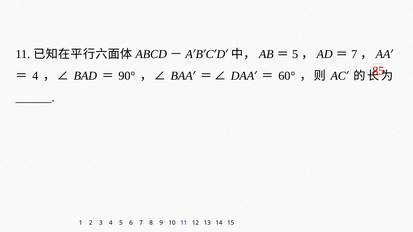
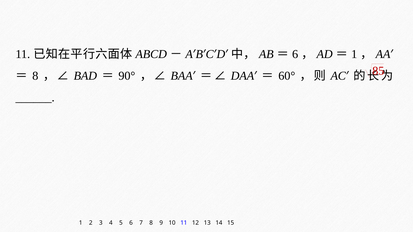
5 at (295, 54): 5 -> 6
7 at (354, 54): 7 -> 1
4 at (35, 76): 4 -> 8
